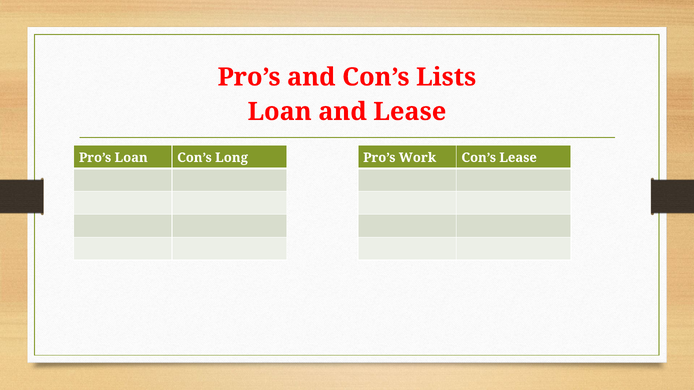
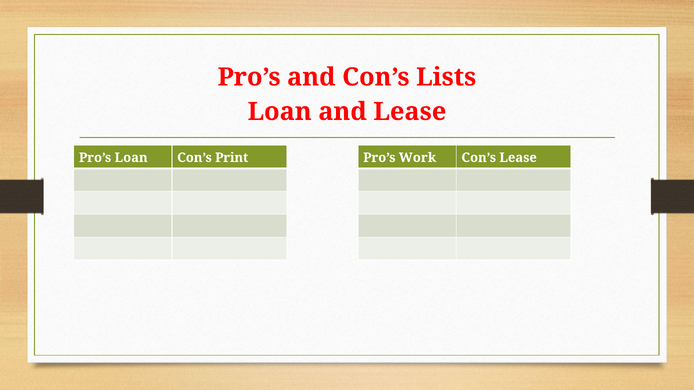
Long: Long -> Print
